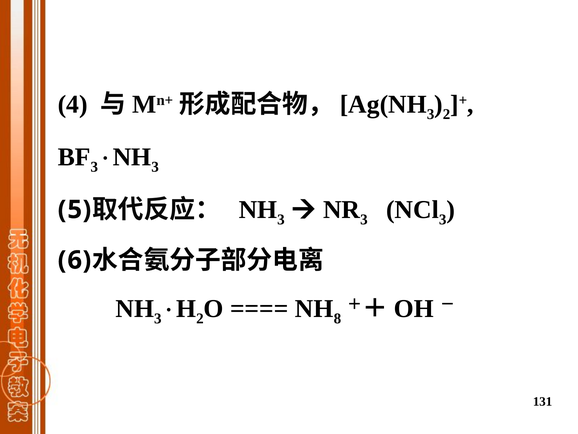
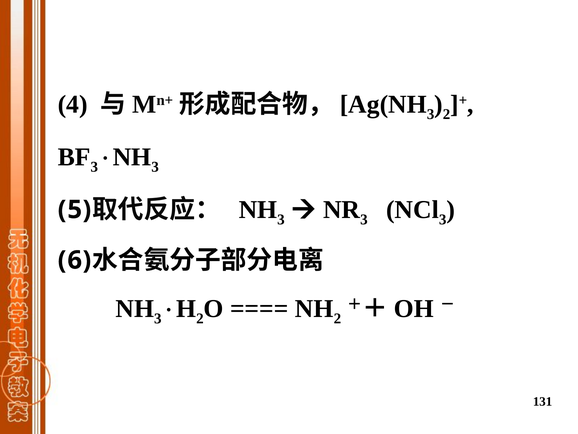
8 at (337, 318): 8 -> 2
